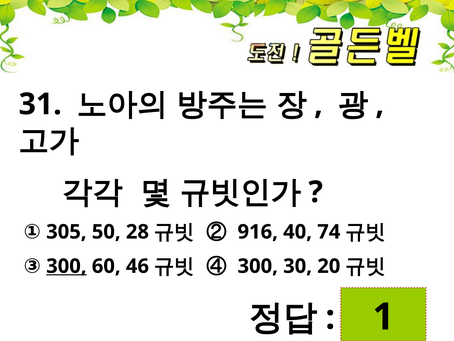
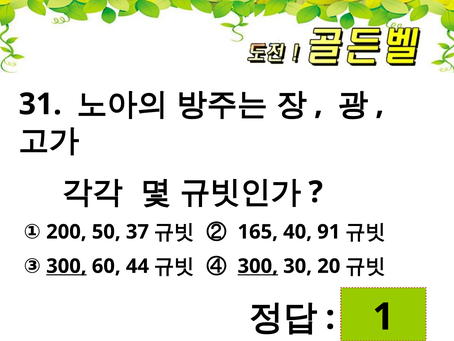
305: 305 -> 200
28: 28 -> 37
916: 916 -> 165
74: 74 -> 91
46: 46 -> 44
300 at (258, 266) underline: none -> present
